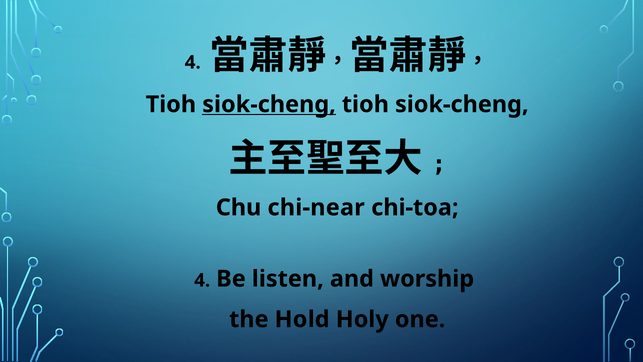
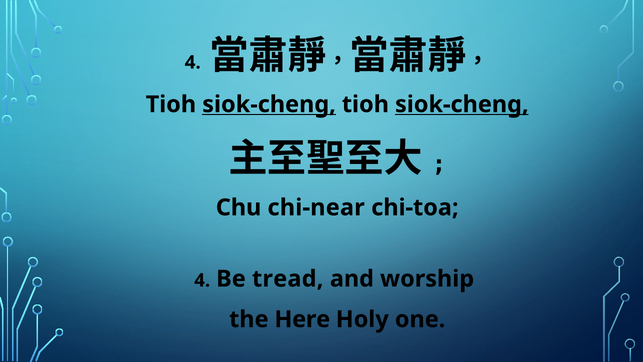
siok-cheng at (462, 104) underline: none -> present
listen: listen -> tread
Hold: Hold -> Here
